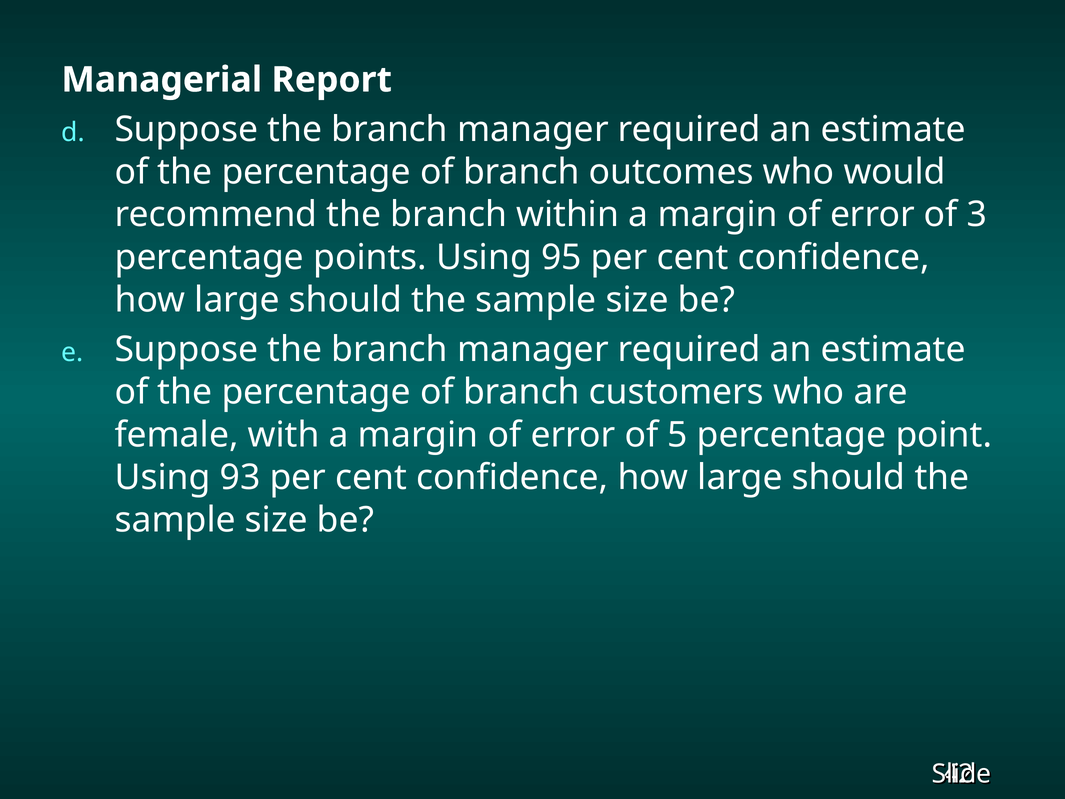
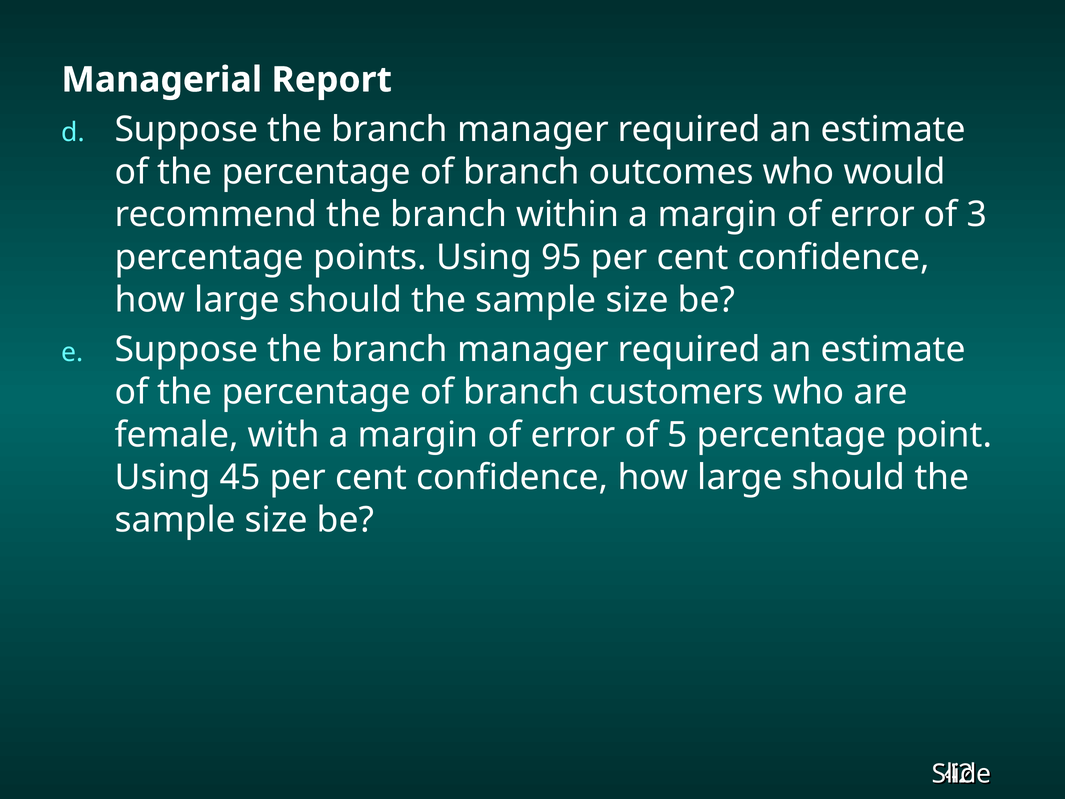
93: 93 -> 45
